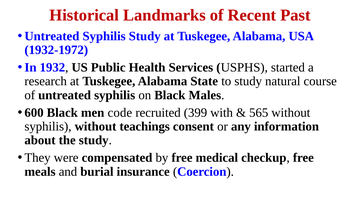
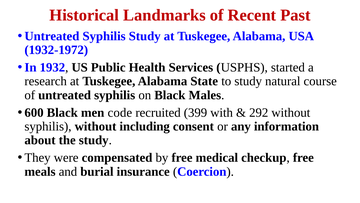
565: 565 -> 292
teachings: teachings -> including
